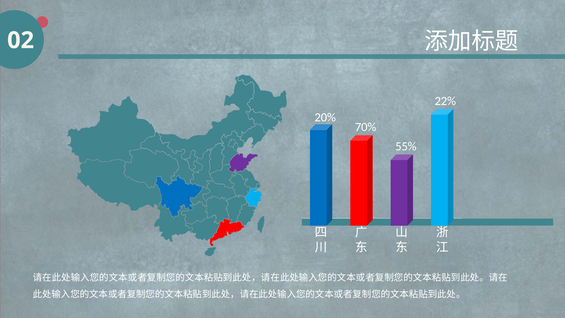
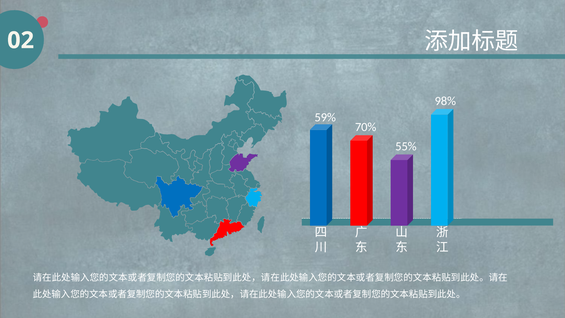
22%: 22% -> 98%
20%: 20% -> 59%
